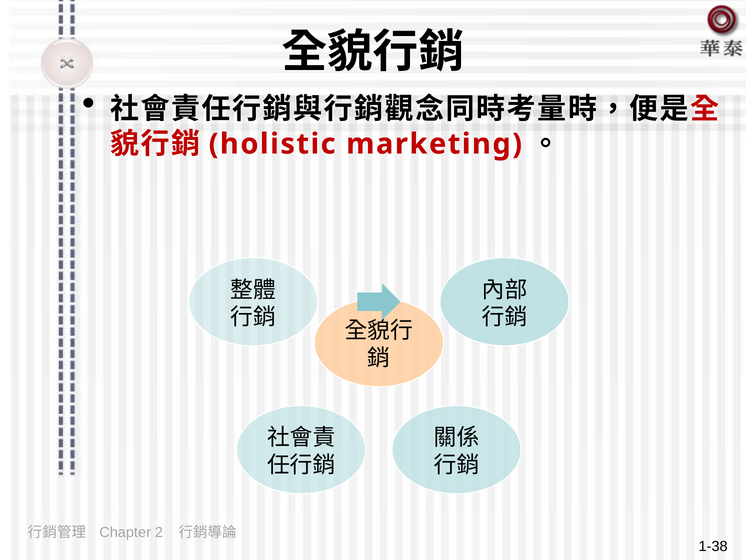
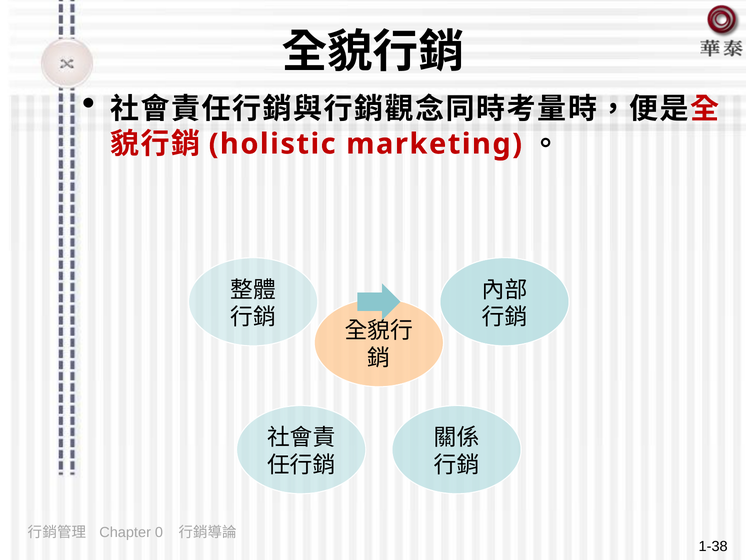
2: 2 -> 0
